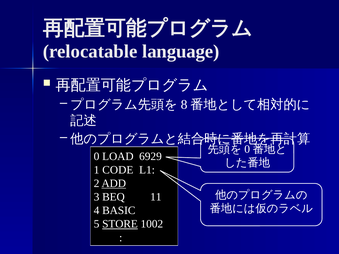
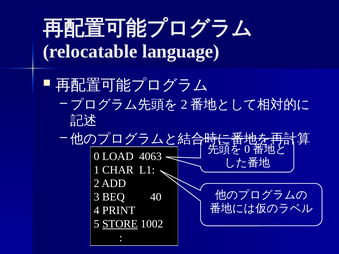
8 at (184, 105): 8 -> 2
6929: 6929 -> 4063
CODE: CODE -> CHAR
ADD underline: present -> none
11: 11 -> 40
BASIC: BASIC -> PRINT
